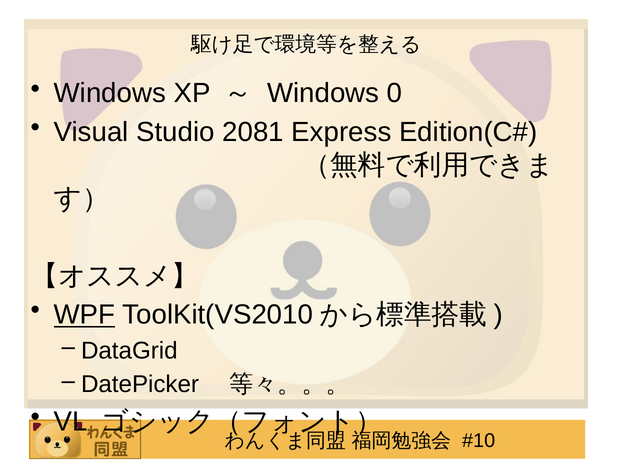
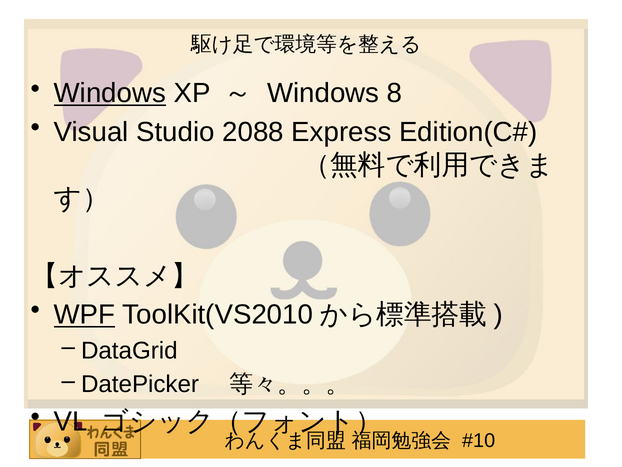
Windows at (110, 93) underline: none -> present
0: 0 -> 8
2081: 2081 -> 2088
